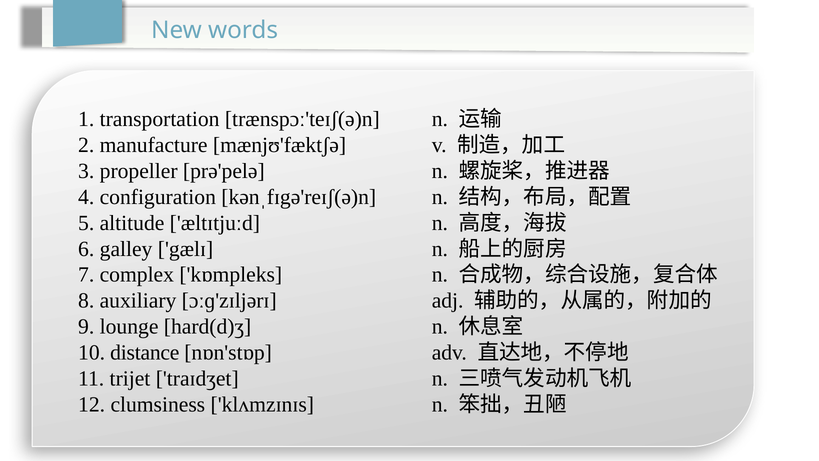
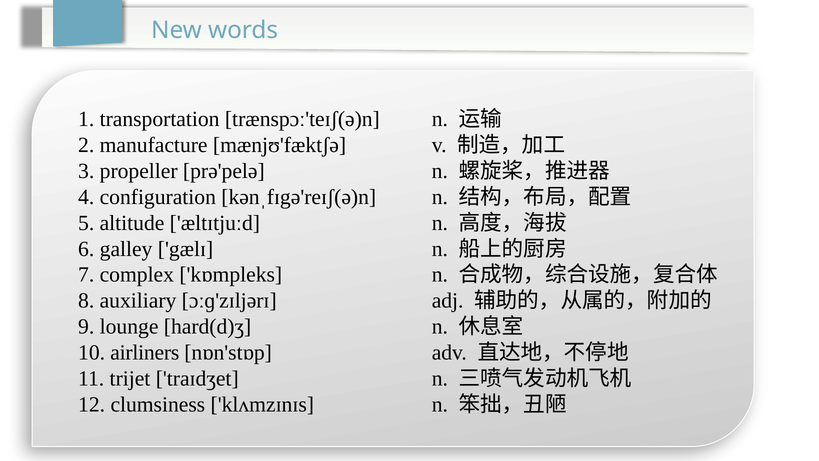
distance: distance -> airliners
